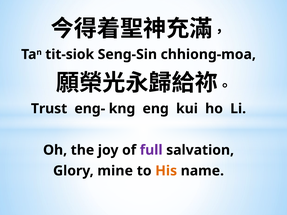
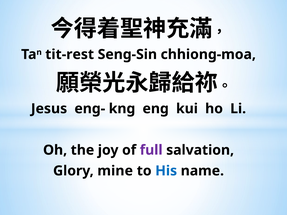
tit-siok: tit-siok -> tit-rest
Trust: Trust -> Jesus
His colour: orange -> blue
